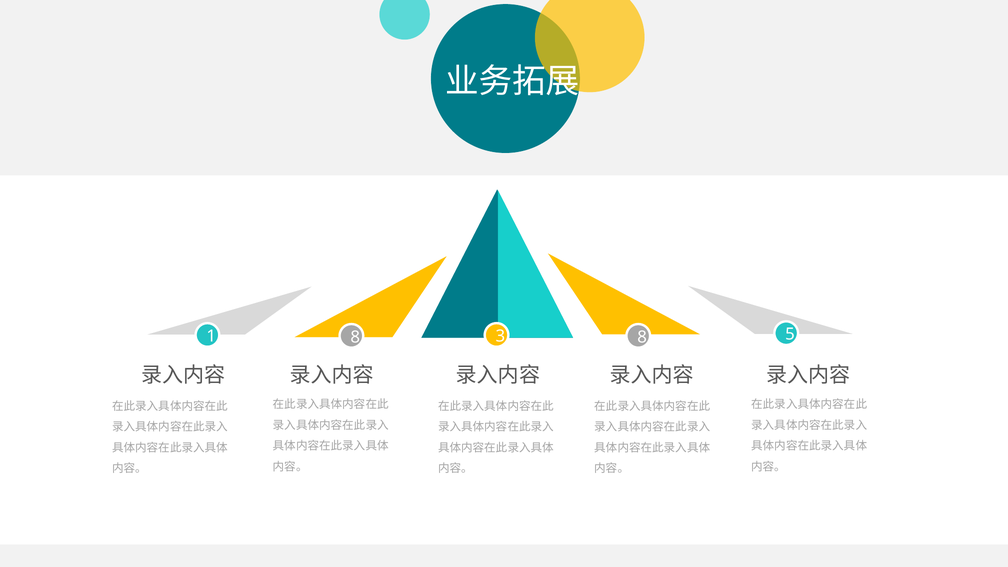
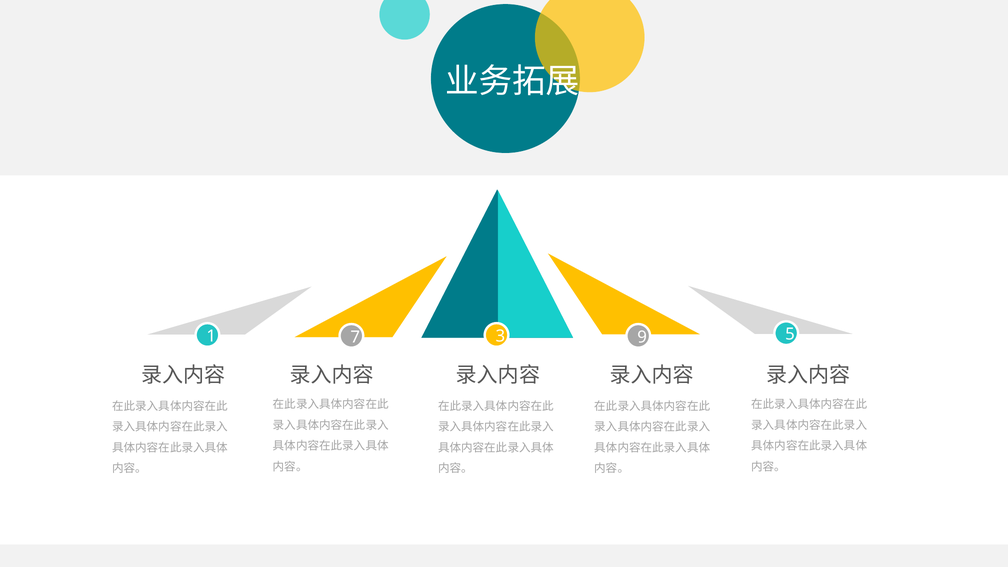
1 8: 8 -> 7
3 8: 8 -> 9
